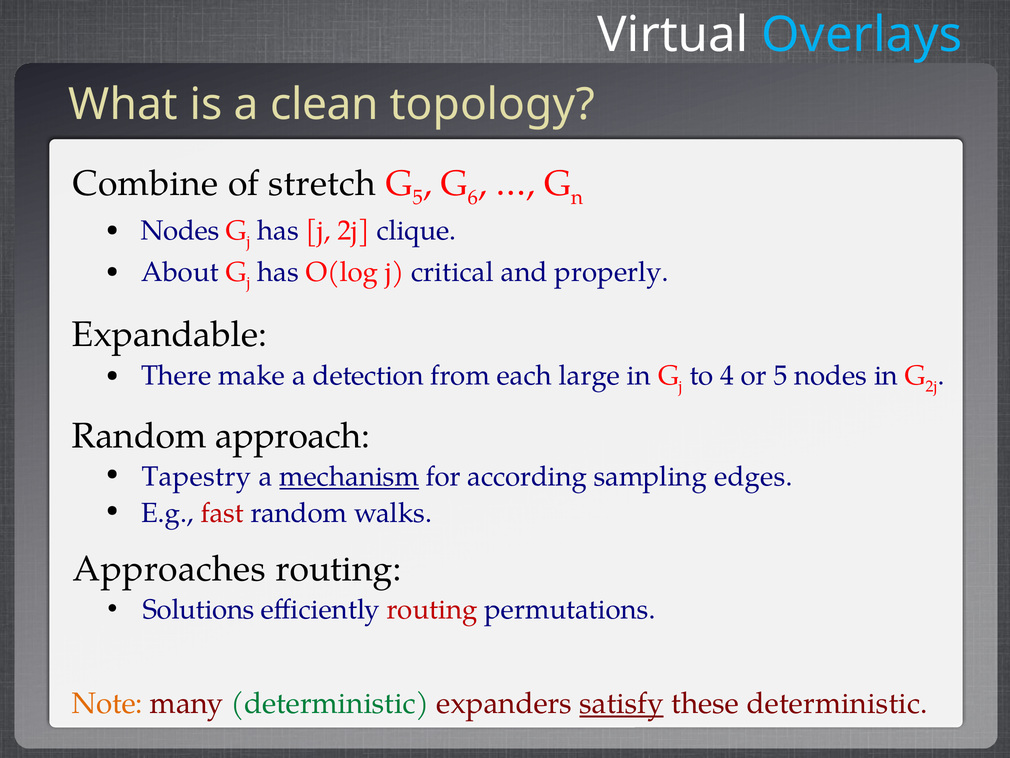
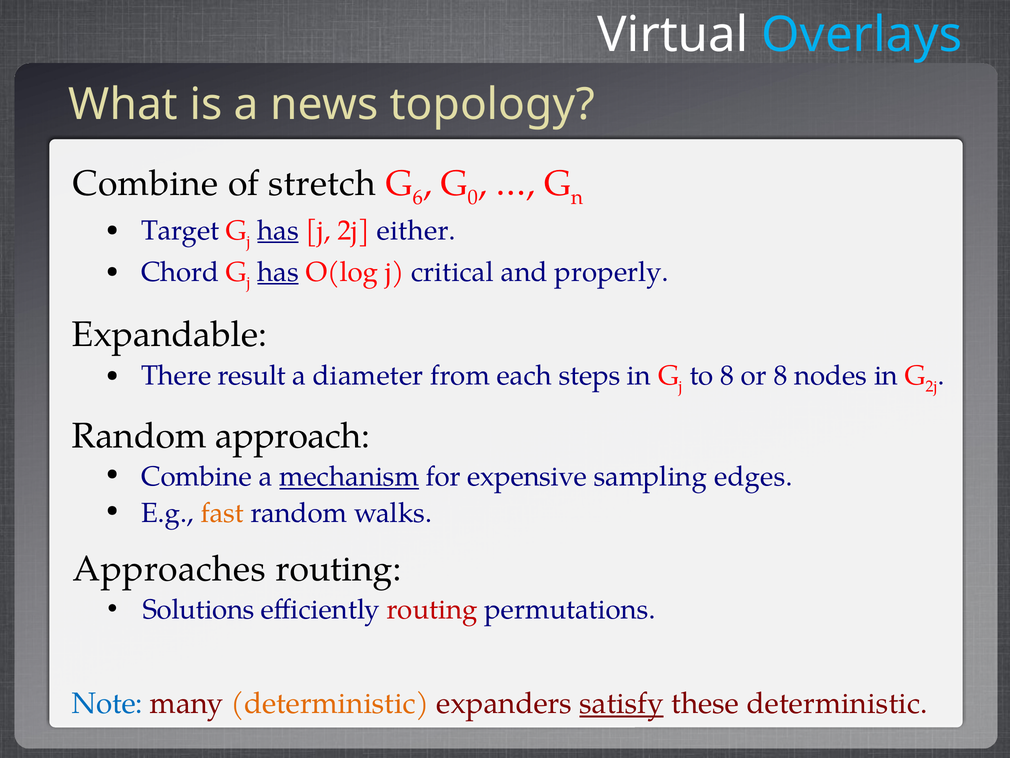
clean: clean -> news
5 at (418, 197): 5 -> 6
6: 6 -> 0
Nodes at (180, 230): Nodes -> Target
has at (278, 230) underline: none -> present
clique: clique -> either
About: About -> Chord
has at (278, 272) underline: none -> present
make: make -> result
detection: detection -> diameter
large: large -> steps
to 4: 4 -> 8
or 5: 5 -> 8
Tapestry at (196, 476): Tapestry -> Combine
according: according -> expensive
fast colour: red -> orange
Note colour: orange -> blue
deterministic at (330, 703) colour: green -> orange
